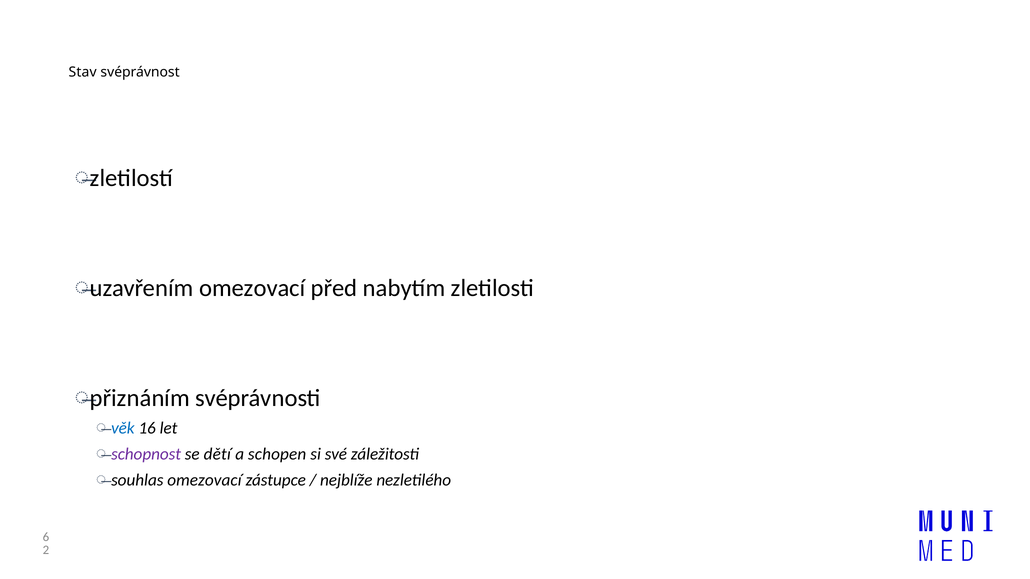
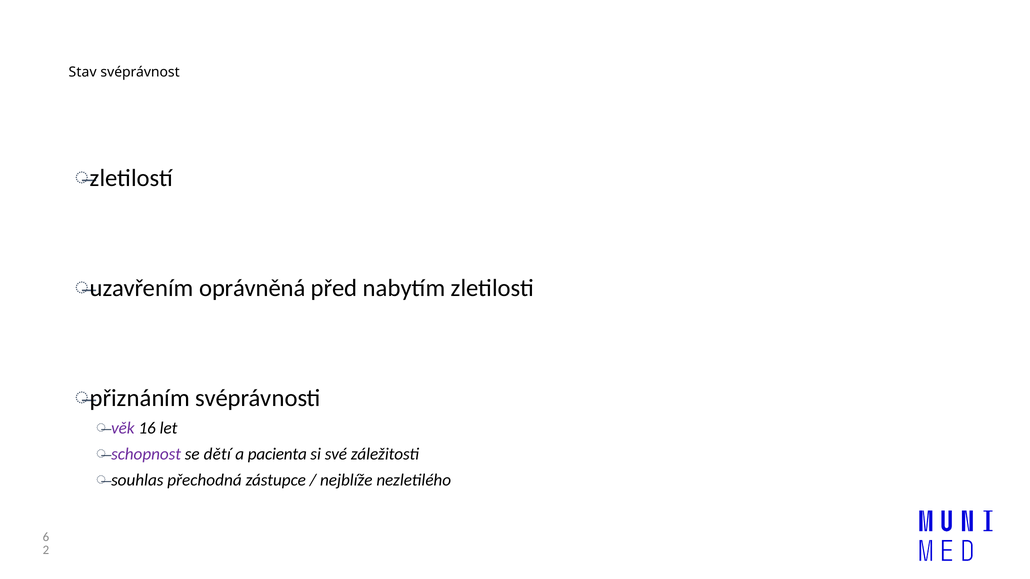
uzavřením omezovací: omezovací -> oprávněná
věk colour: blue -> purple
schopen: schopen -> pacienta
souhlas omezovací: omezovací -> přechodná
